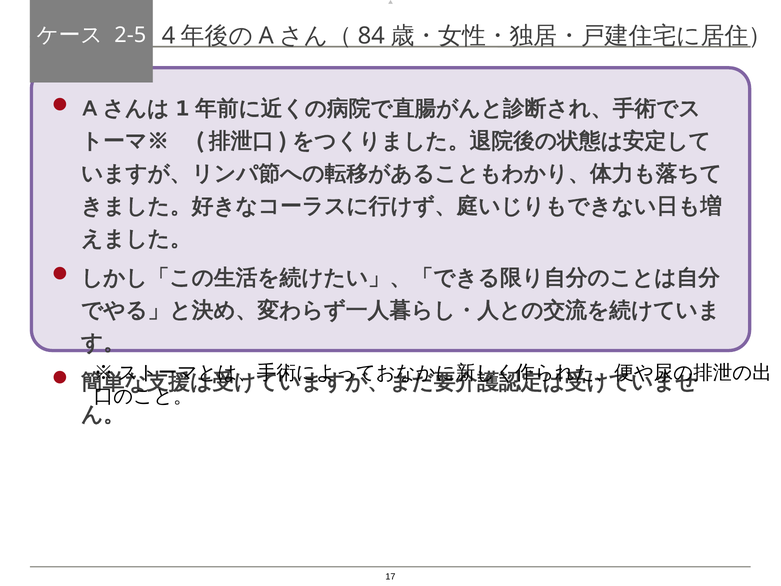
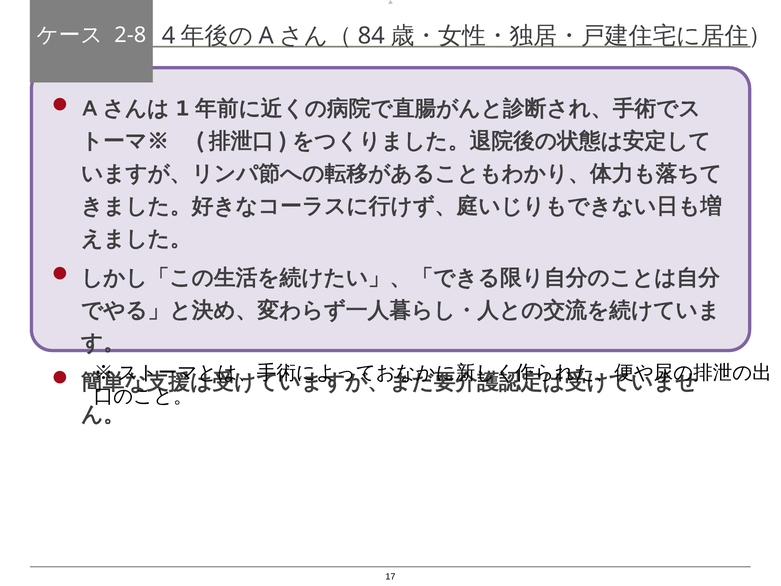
2-5: 2-5 -> 2-8
